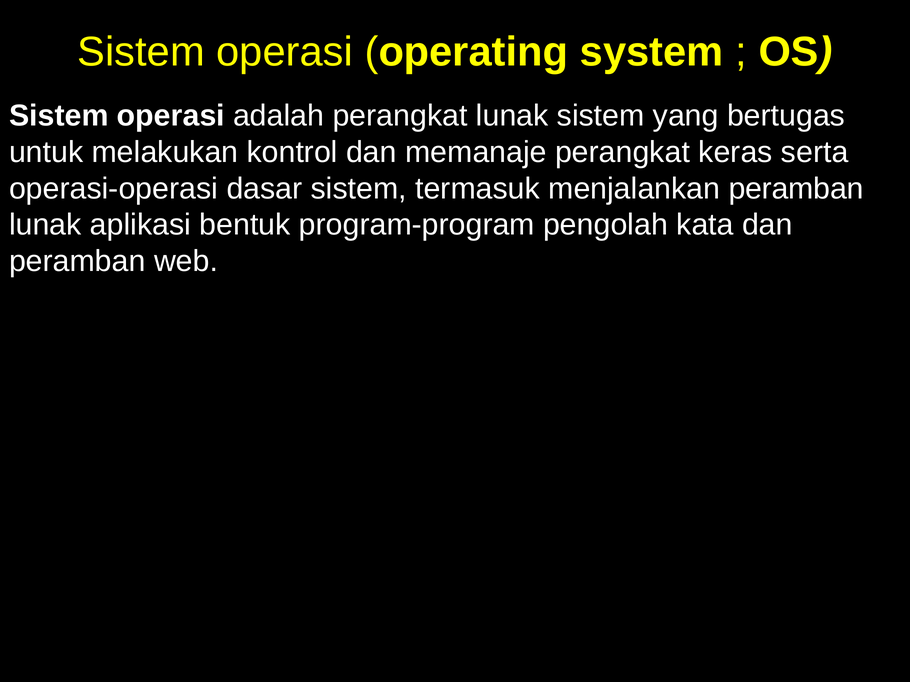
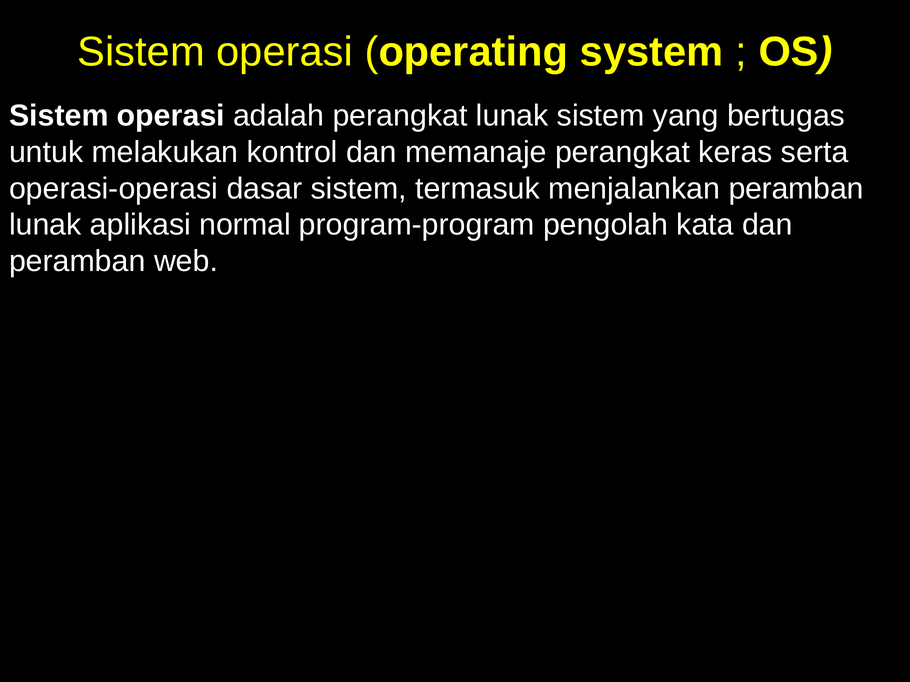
bentuk: bentuk -> normal
